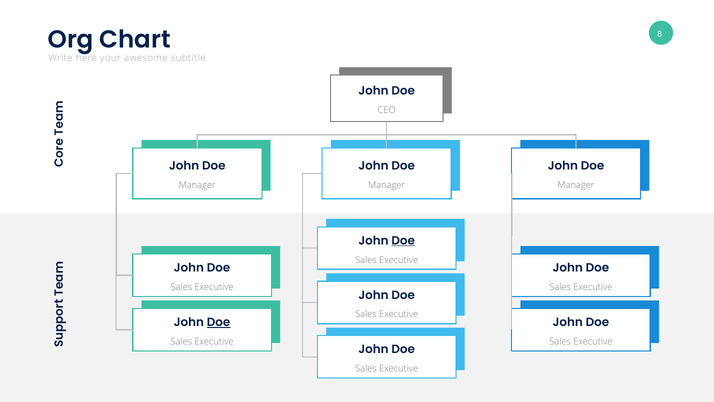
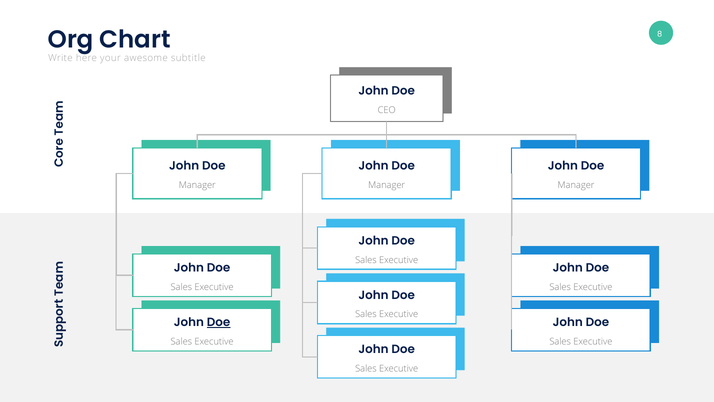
Doe at (403, 241) underline: present -> none
